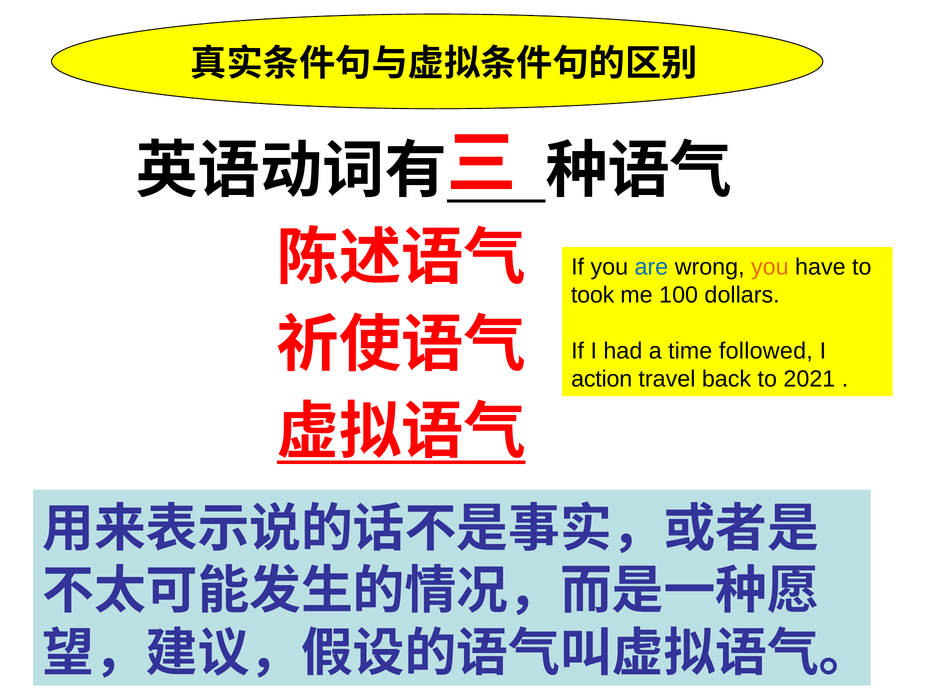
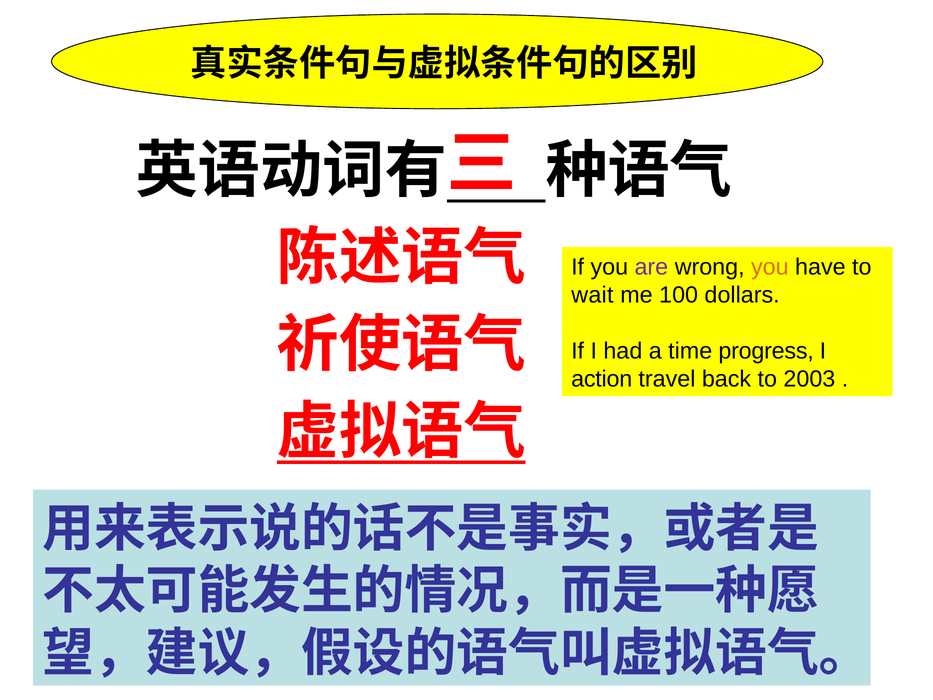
are colour: blue -> purple
took: took -> wait
followed: followed -> progress
2021: 2021 -> 2003
